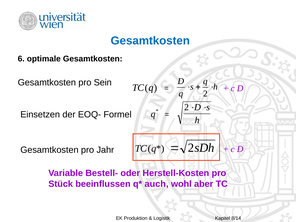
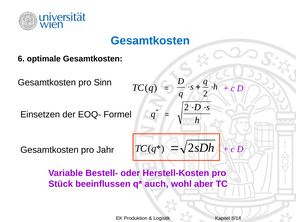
Sein: Sein -> Sinn
